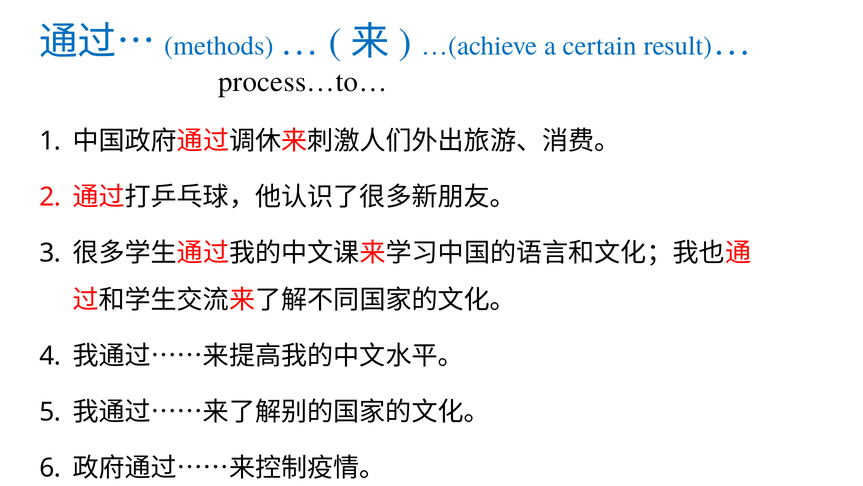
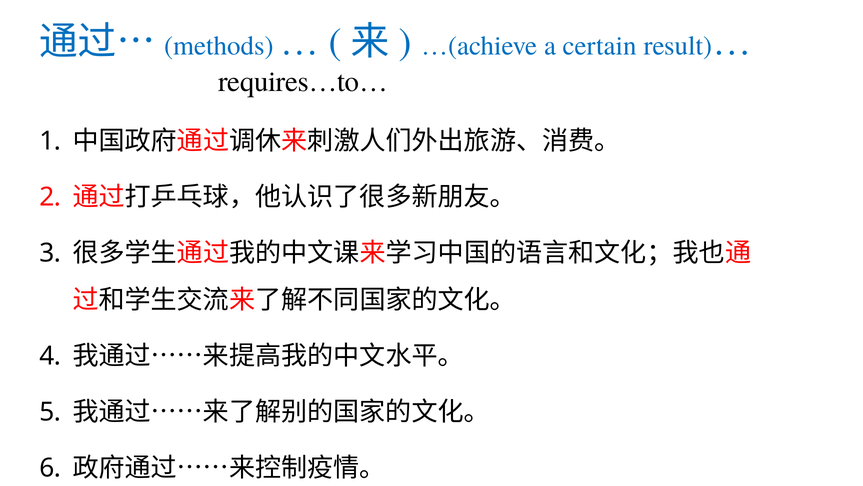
process…to…: process…to… -> requires…to…
